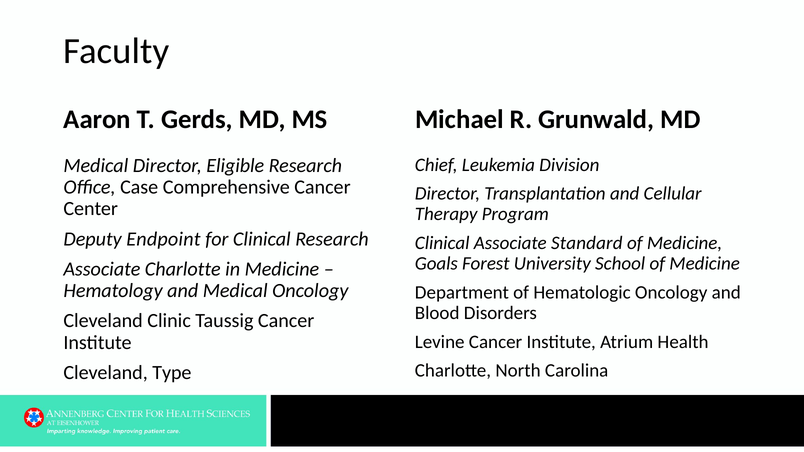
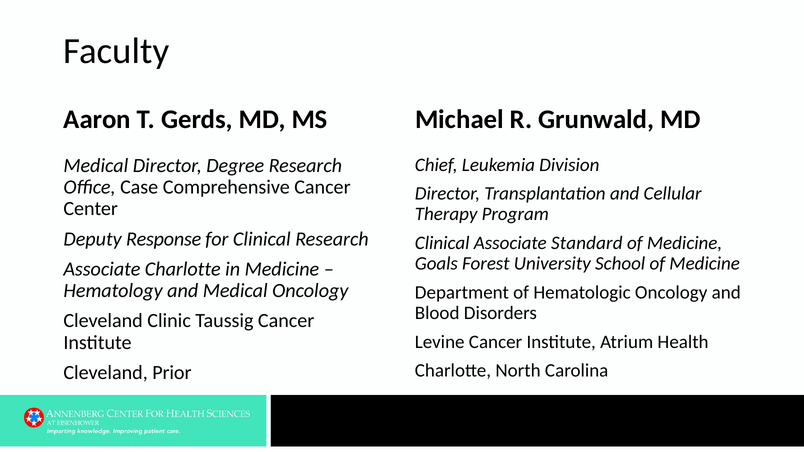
Eligible: Eligible -> Degree
Endpoint: Endpoint -> Response
Type: Type -> Prior
